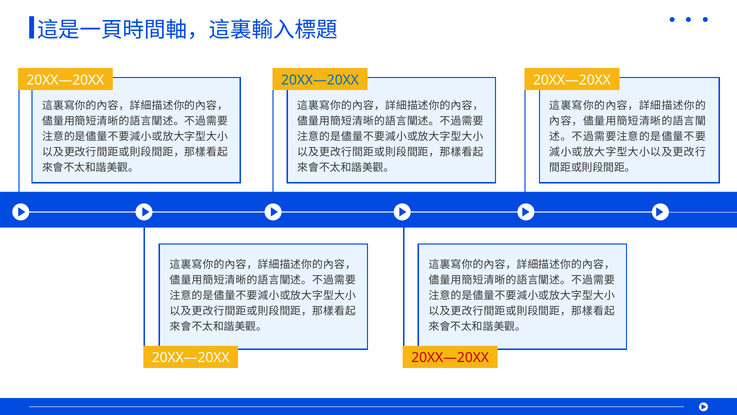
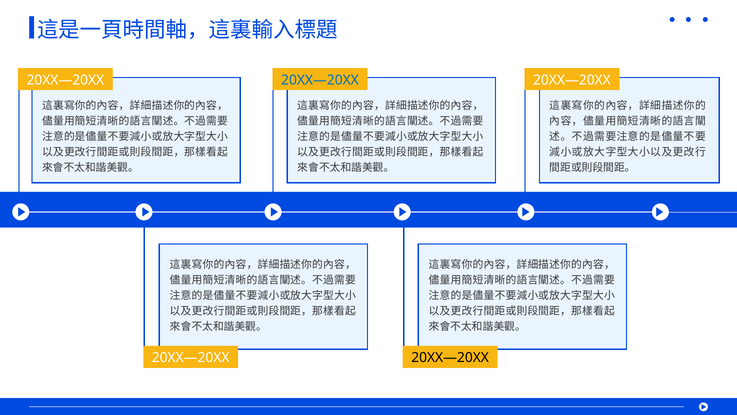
20XX—20XX at (450, 357) colour: red -> black
